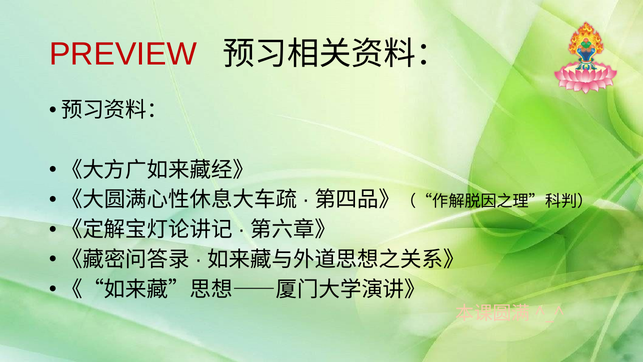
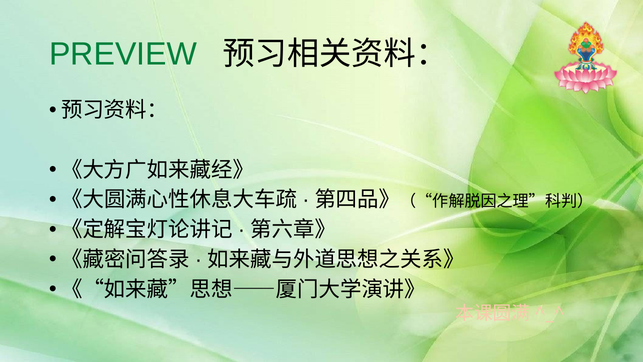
PREVIEW colour: red -> green
